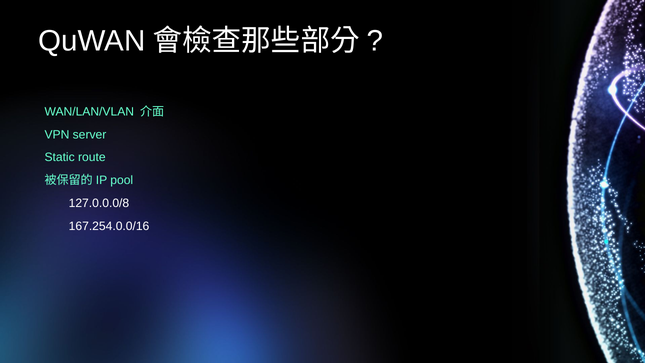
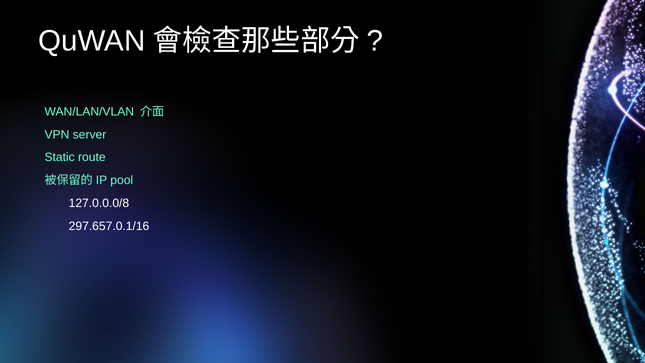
167.254.0.0/16: 167.254.0.0/16 -> 297.657.0.1/16
